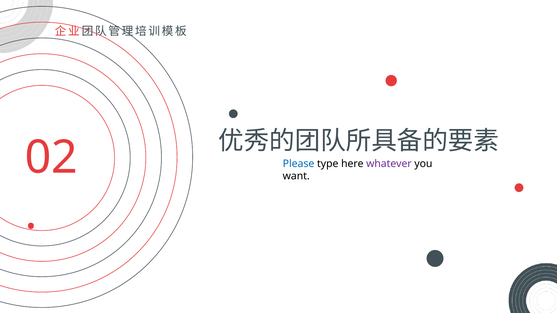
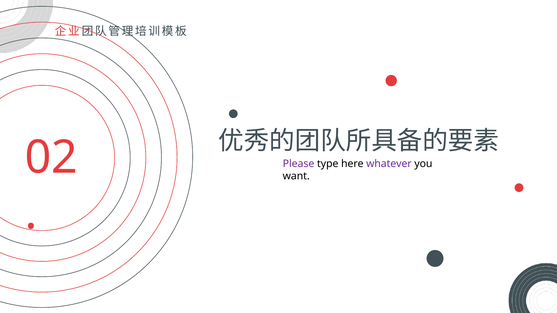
Please colour: blue -> purple
